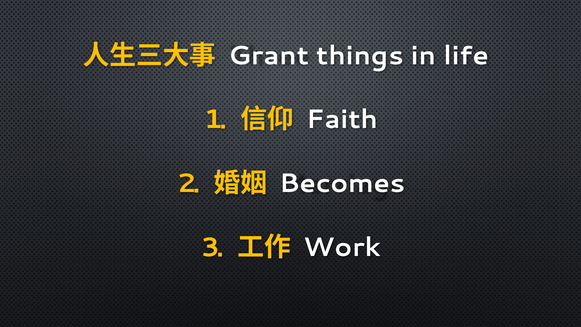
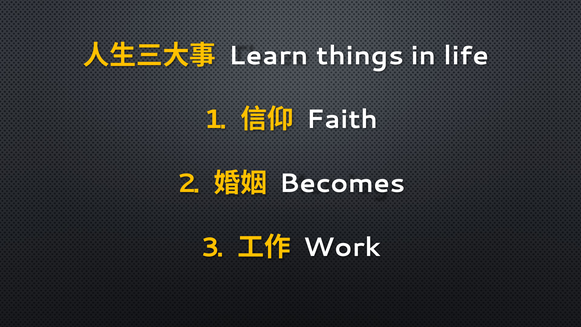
Grant: Grant -> Learn
